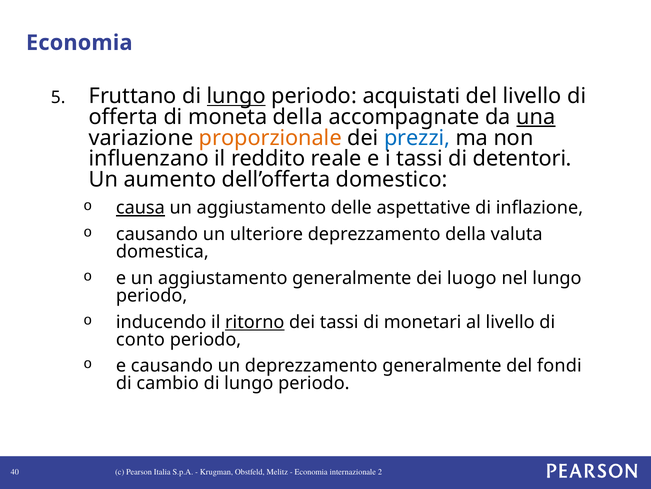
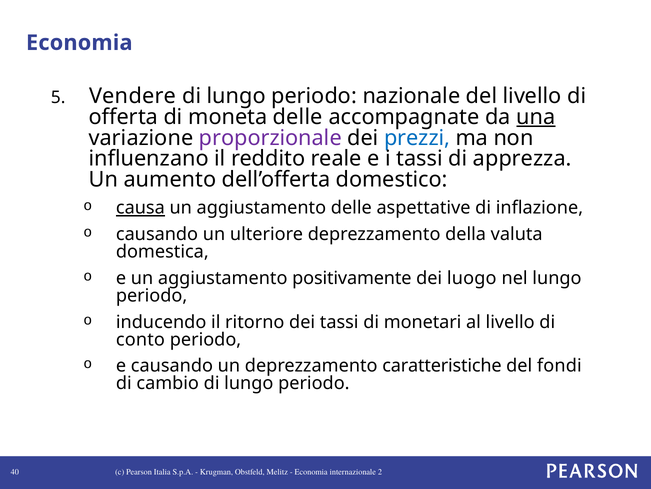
Fruttano: Fruttano -> Vendere
lungo at (236, 96) underline: present -> none
acquistati: acquistati -> nazionale
moneta della: della -> delle
proporzionale colour: orange -> purple
detentori: detentori -> apprezza
aggiustamento generalmente: generalmente -> positivamente
ritorno underline: present -> none
deprezzamento generalmente: generalmente -> caratteristiche
